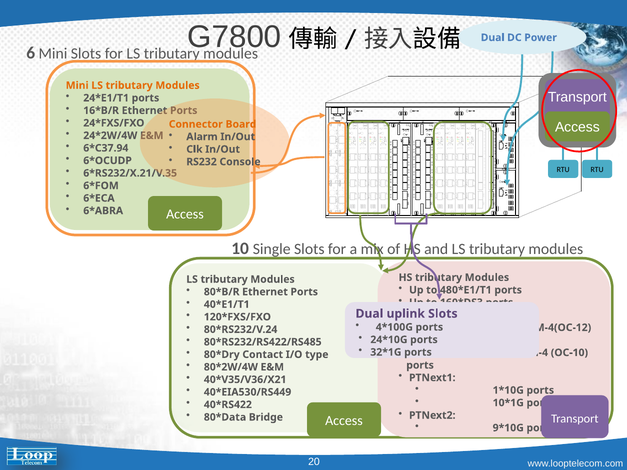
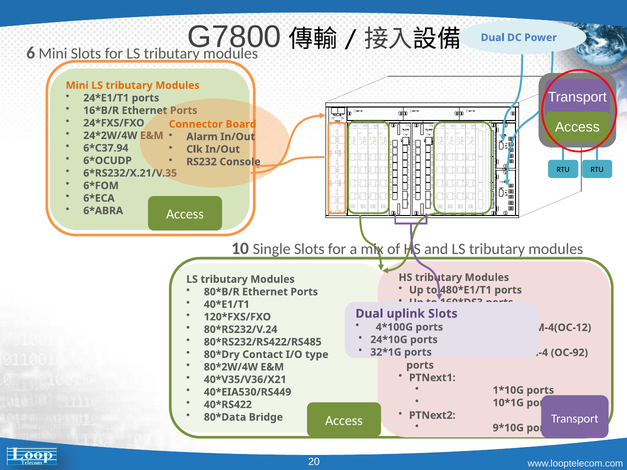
OC-10: OC-10 -> OC-92
